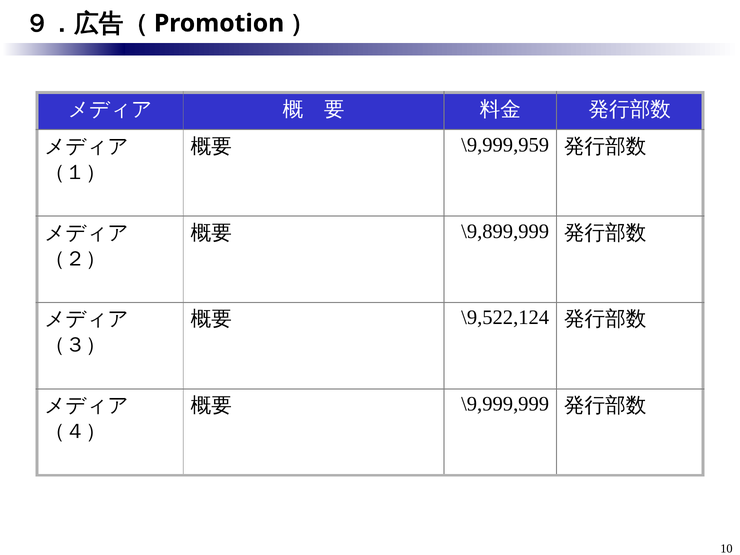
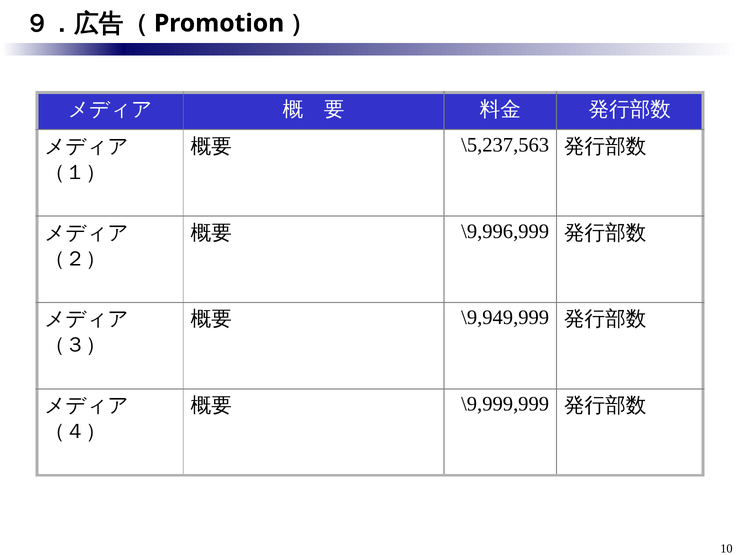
\9,999,959: \9,999,959 -> \5,237,563
\9,899,999: \9,899,999 -> \9,996,999
\9,522,124: \9,522,124 -> \9,949,999
